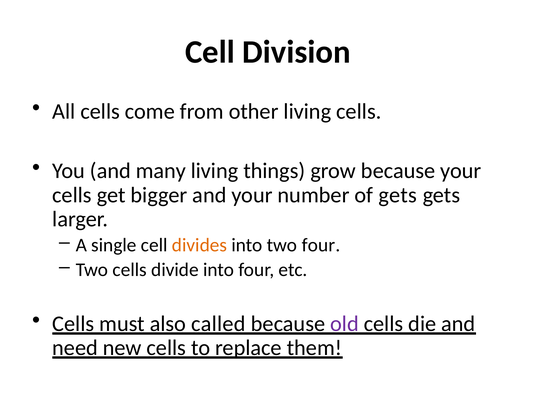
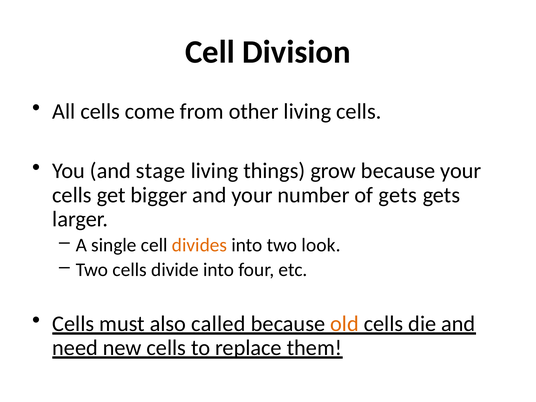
many: many -> stage
two four: four -> look
old colour: purple -> orange
